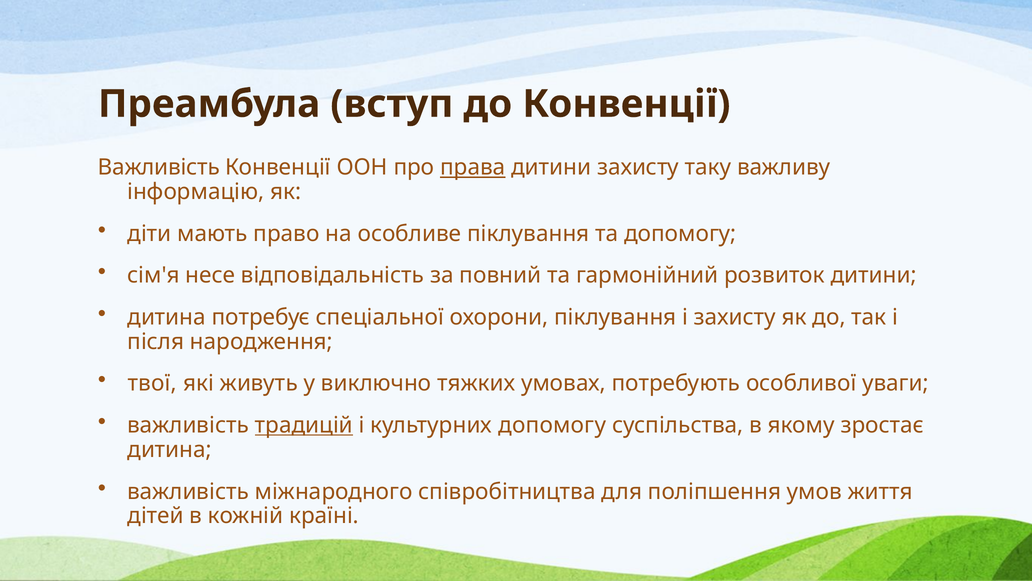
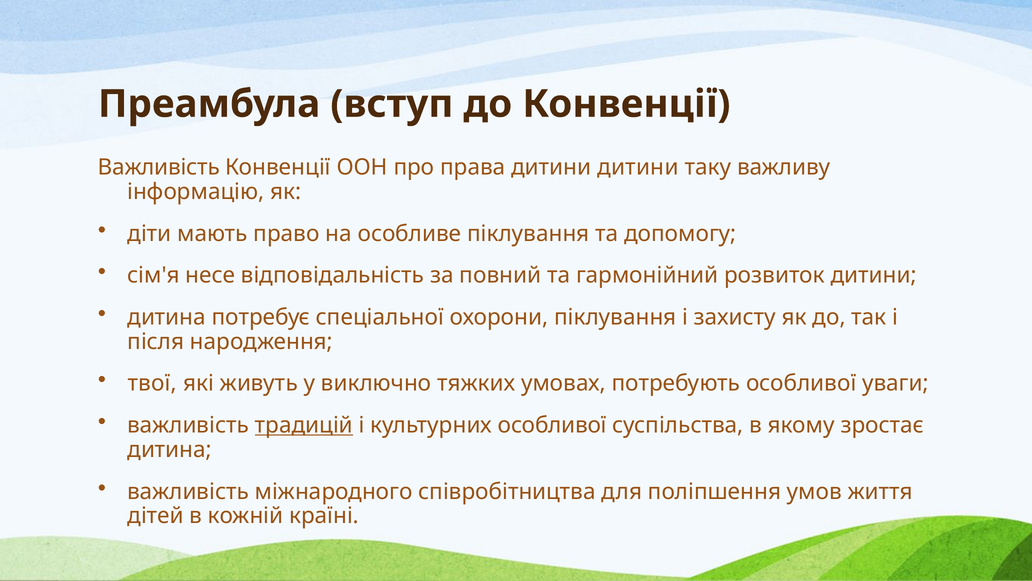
права underline: present -> none
дитини захисту: захисту -> дитини
культурних допомогу: допомогу -> особливої
